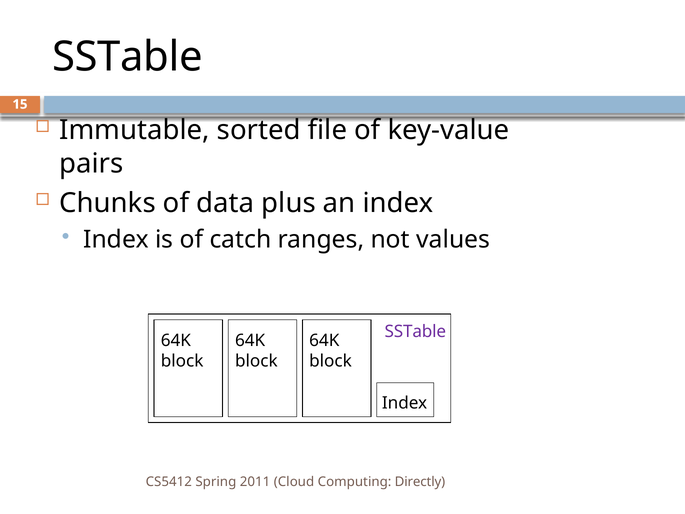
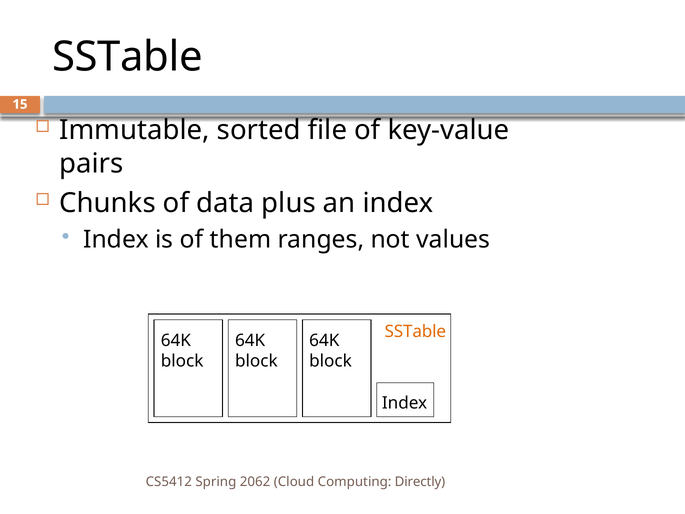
catch: catch -> them
SSTable at (415, 332) colour: purple -> orange
2011: 2011 -> 2062
